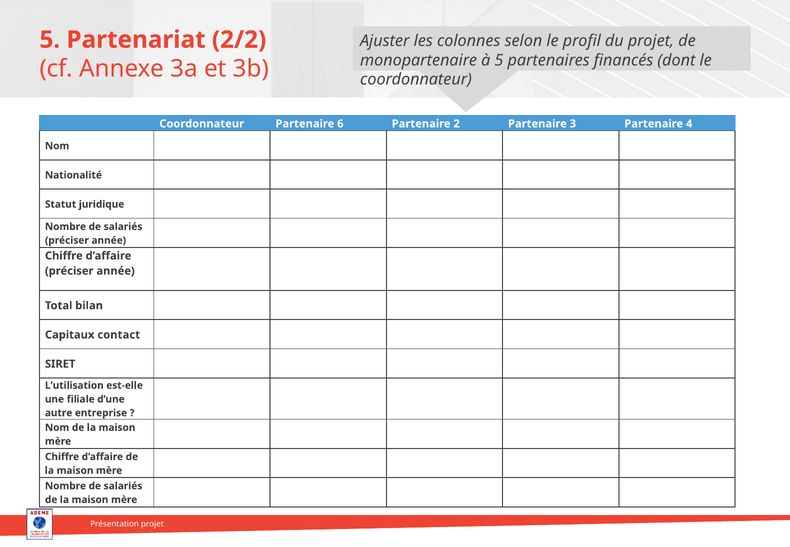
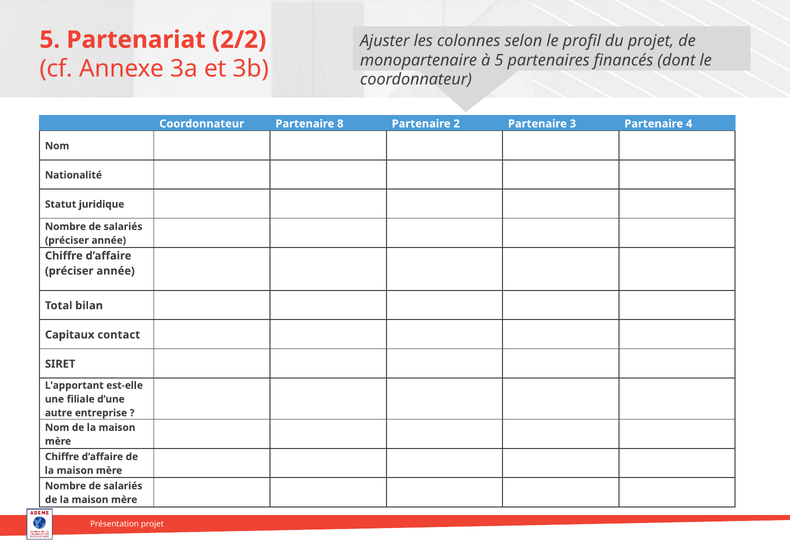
6: 6 -> 8
L’utilisation: L’utilisation -> L’apportant
